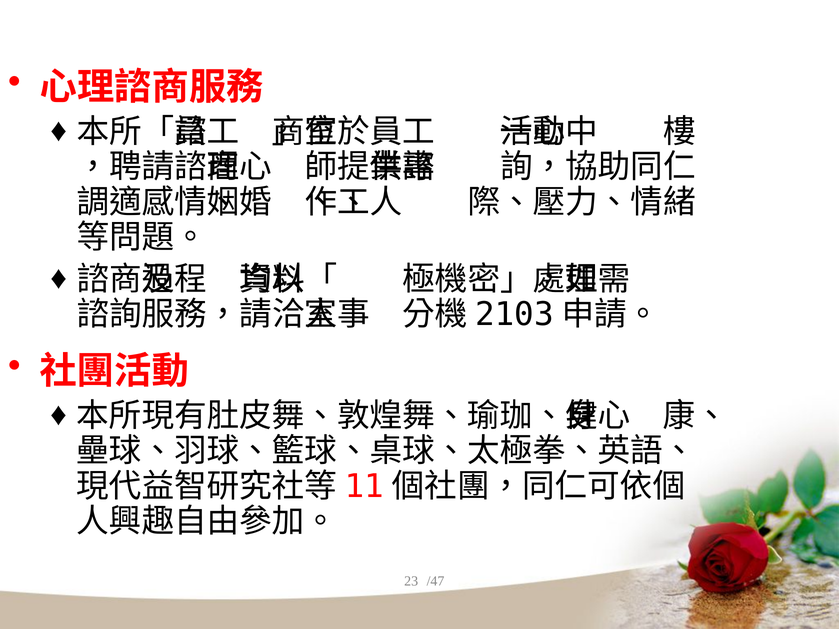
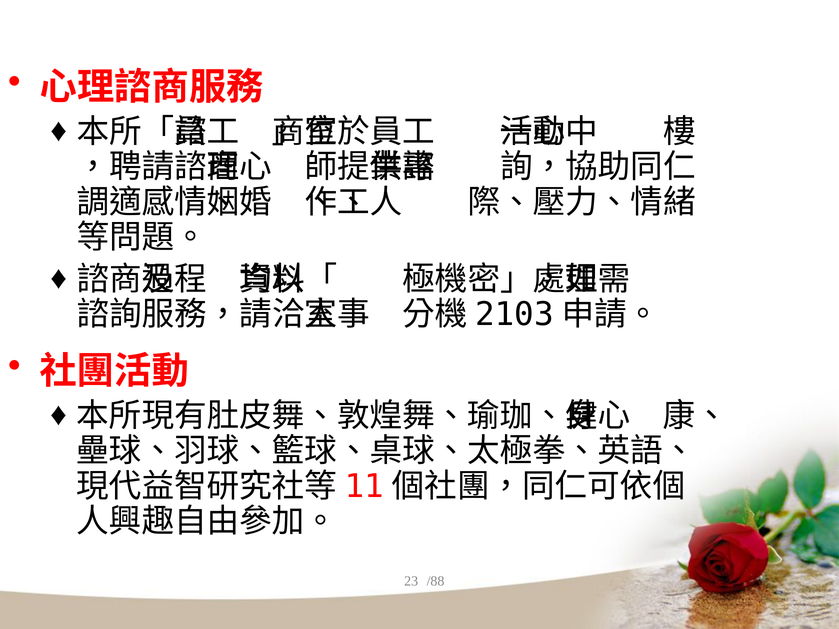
/47: /47 -> /88
